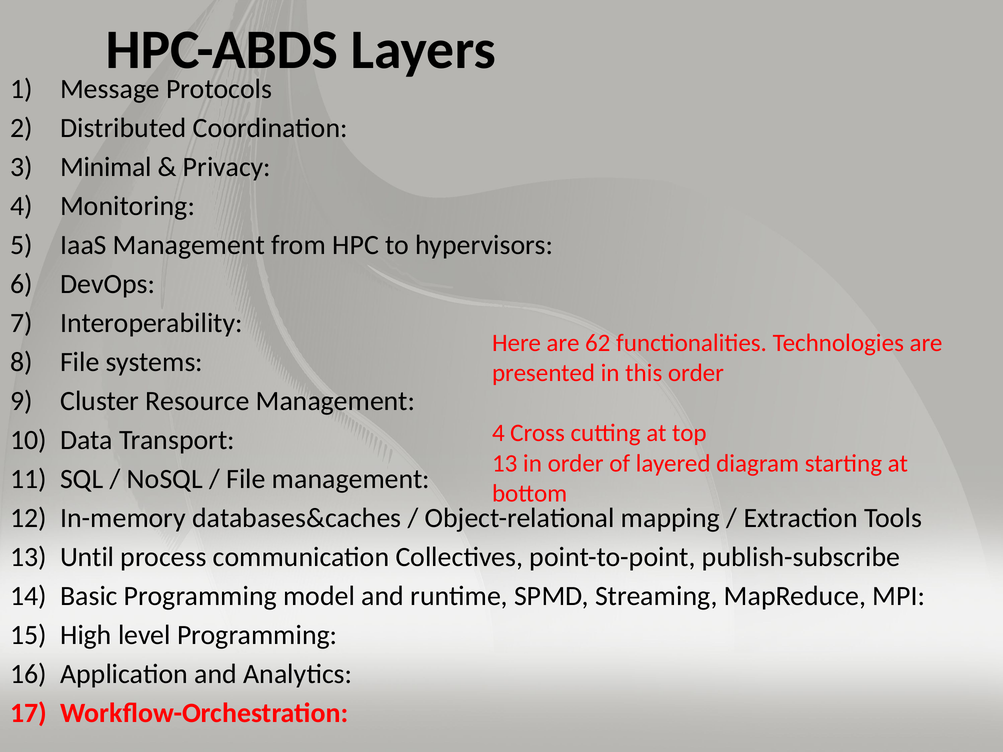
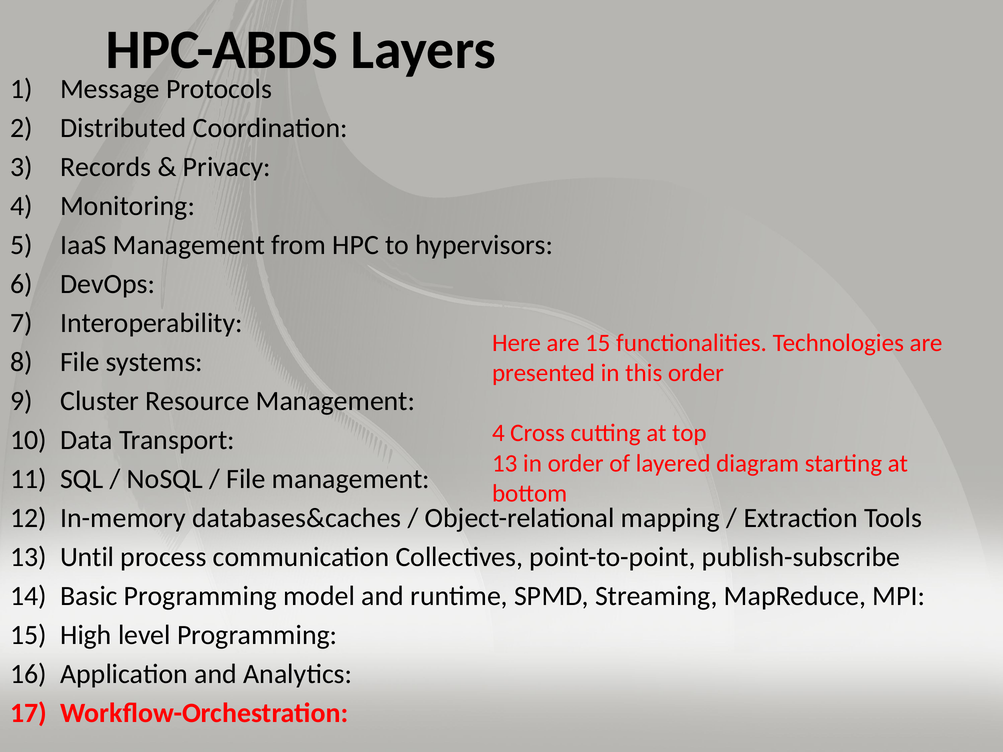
Minimal: Minimal -> Records
are 62: 62 -> 15
